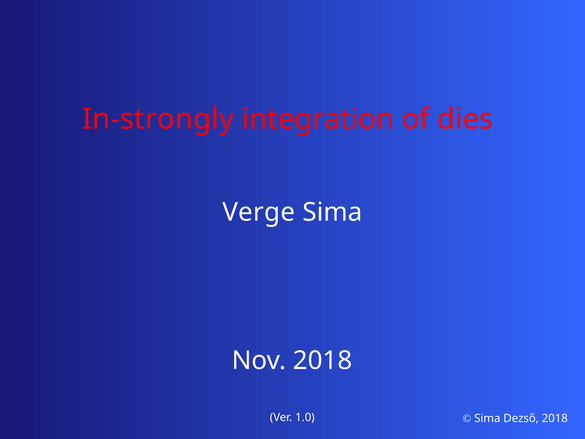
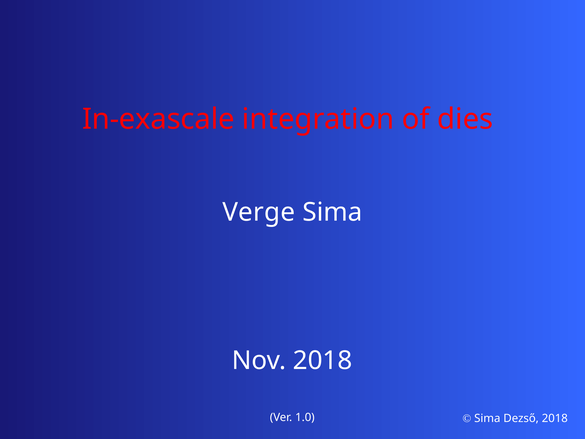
In-strongly: In-strongly -> In-exascale
